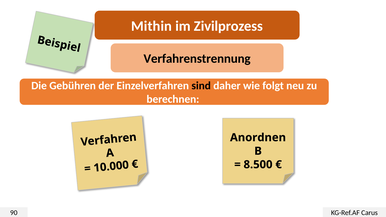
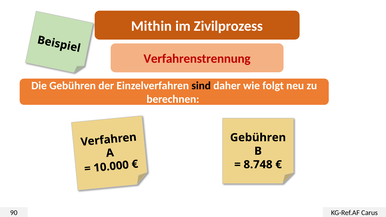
Verfahrenstrennung colour: black -> red
Anordnen at (258, 138): Anordnen -> Gebühren
8.500: 8.500 -> 8.748
